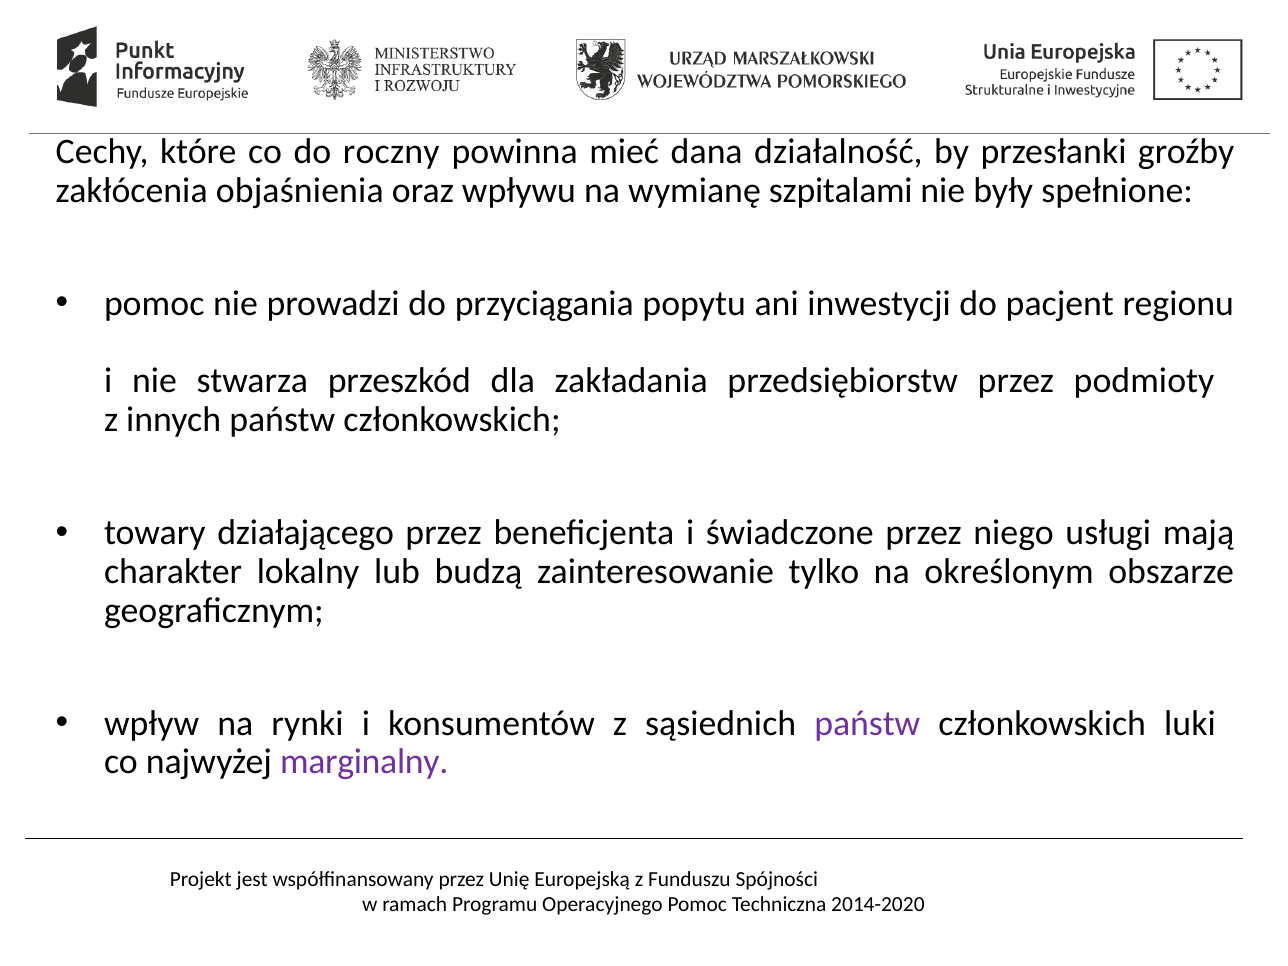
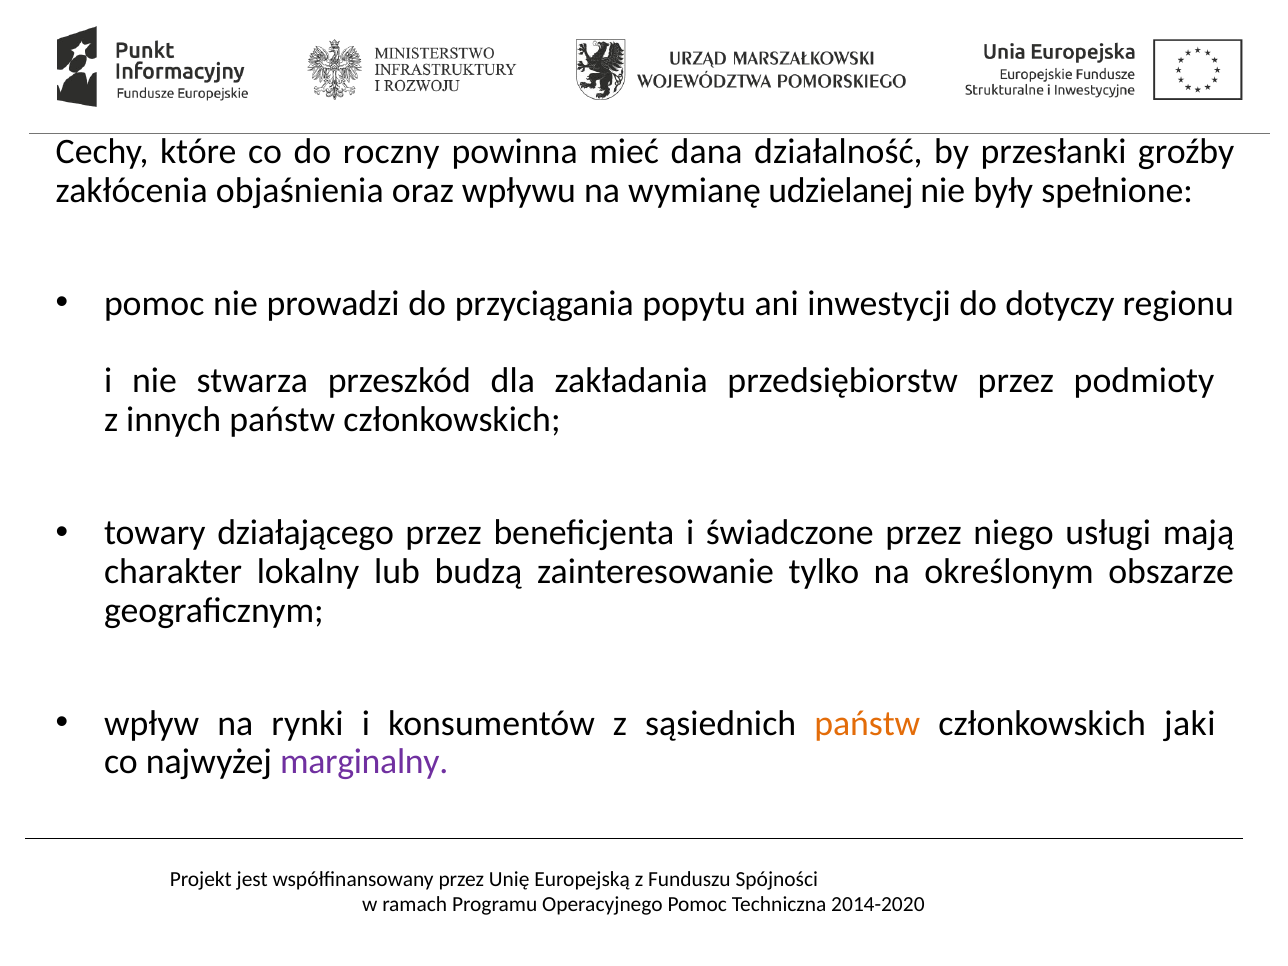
szpitalami: szpitalami -> udzielanej
pacjent: pacjent -> dotyczy
państw at (867, 723) colour: purple -> orange
luki: luki -> jaki
